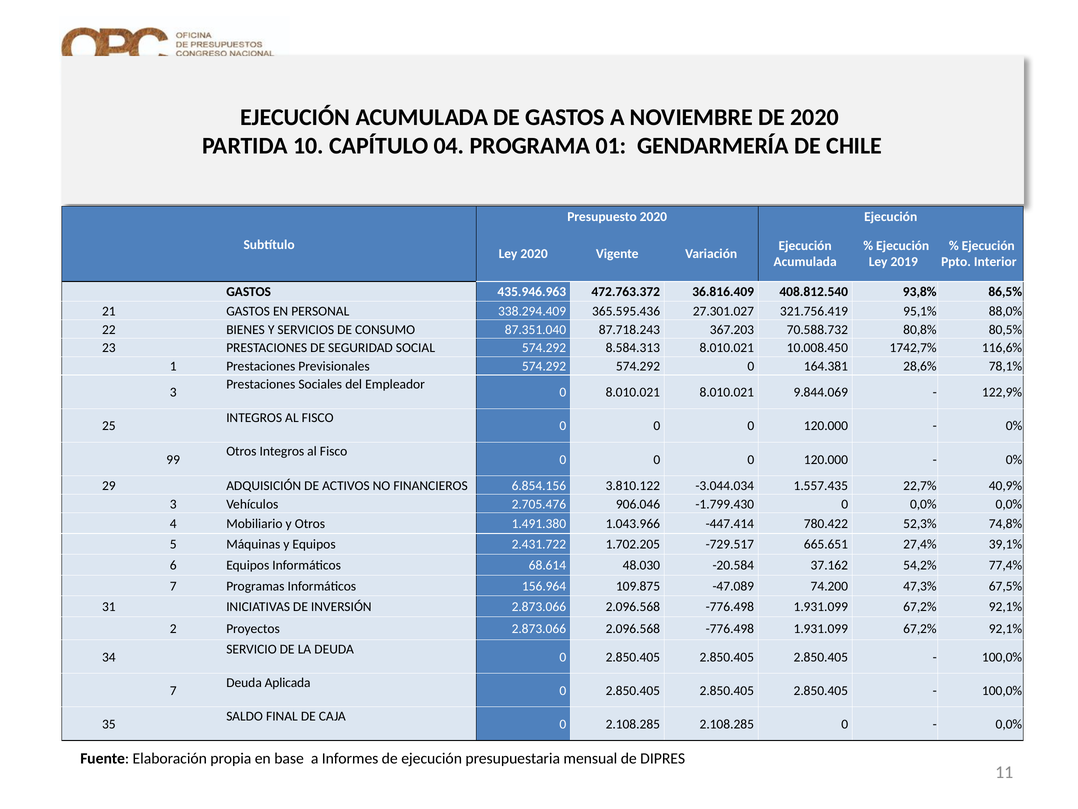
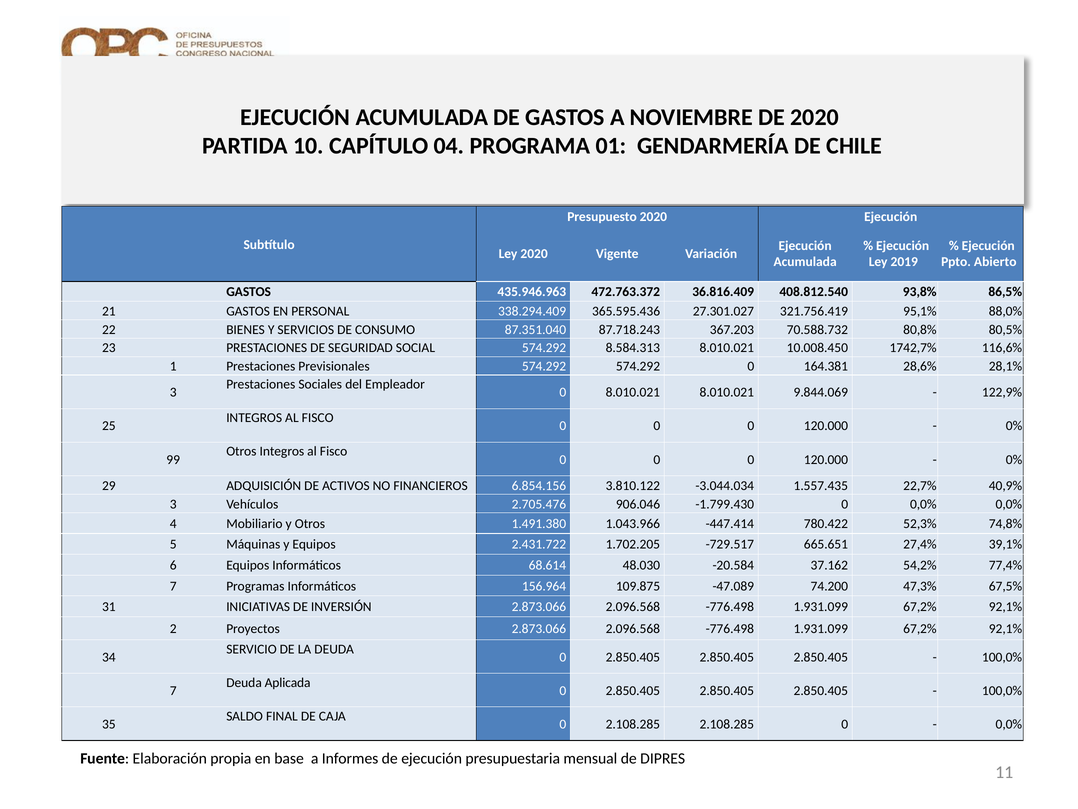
Interior: Interior -> Abierto
78,1%: 78,1% -> 28,1%
